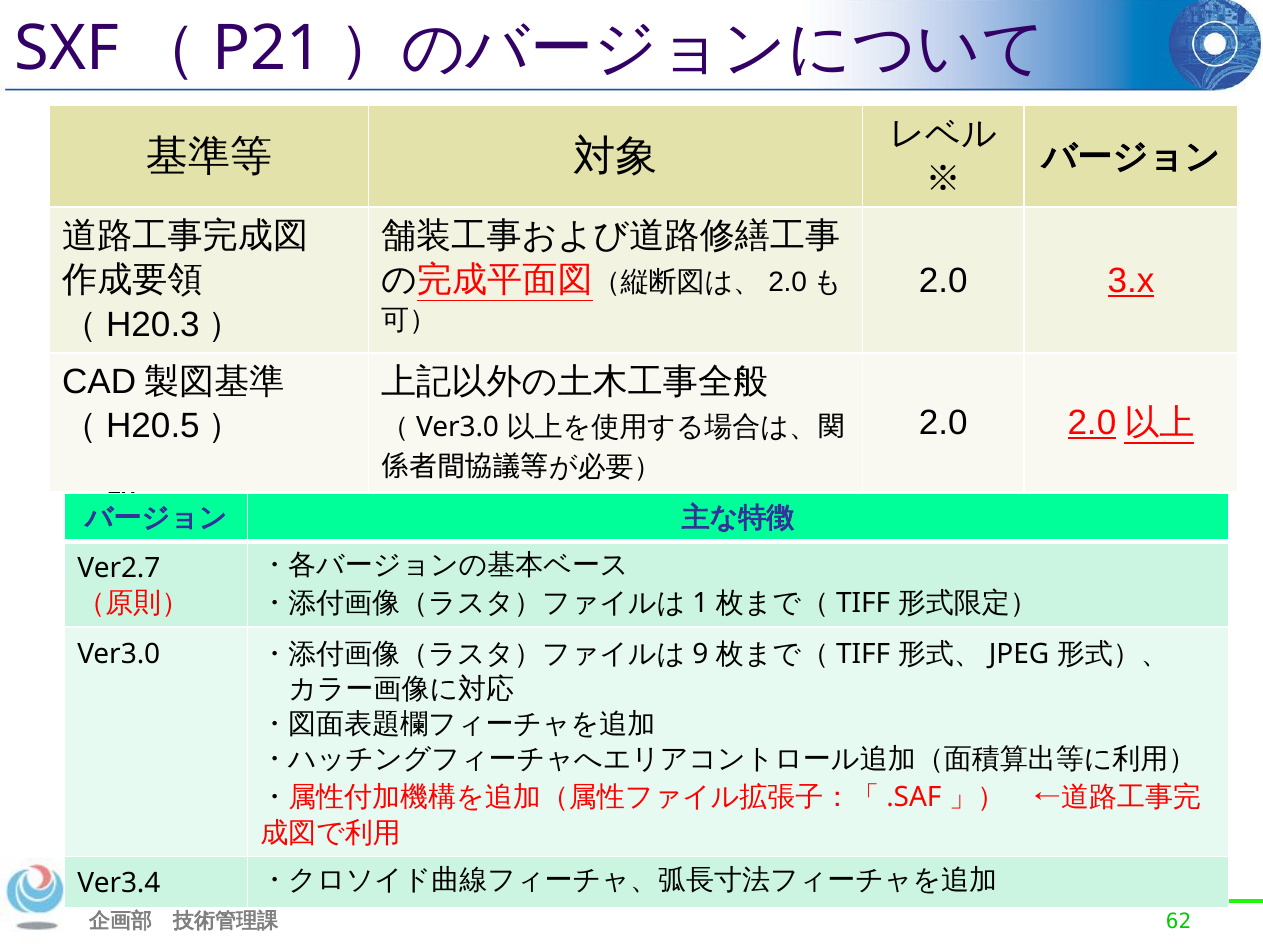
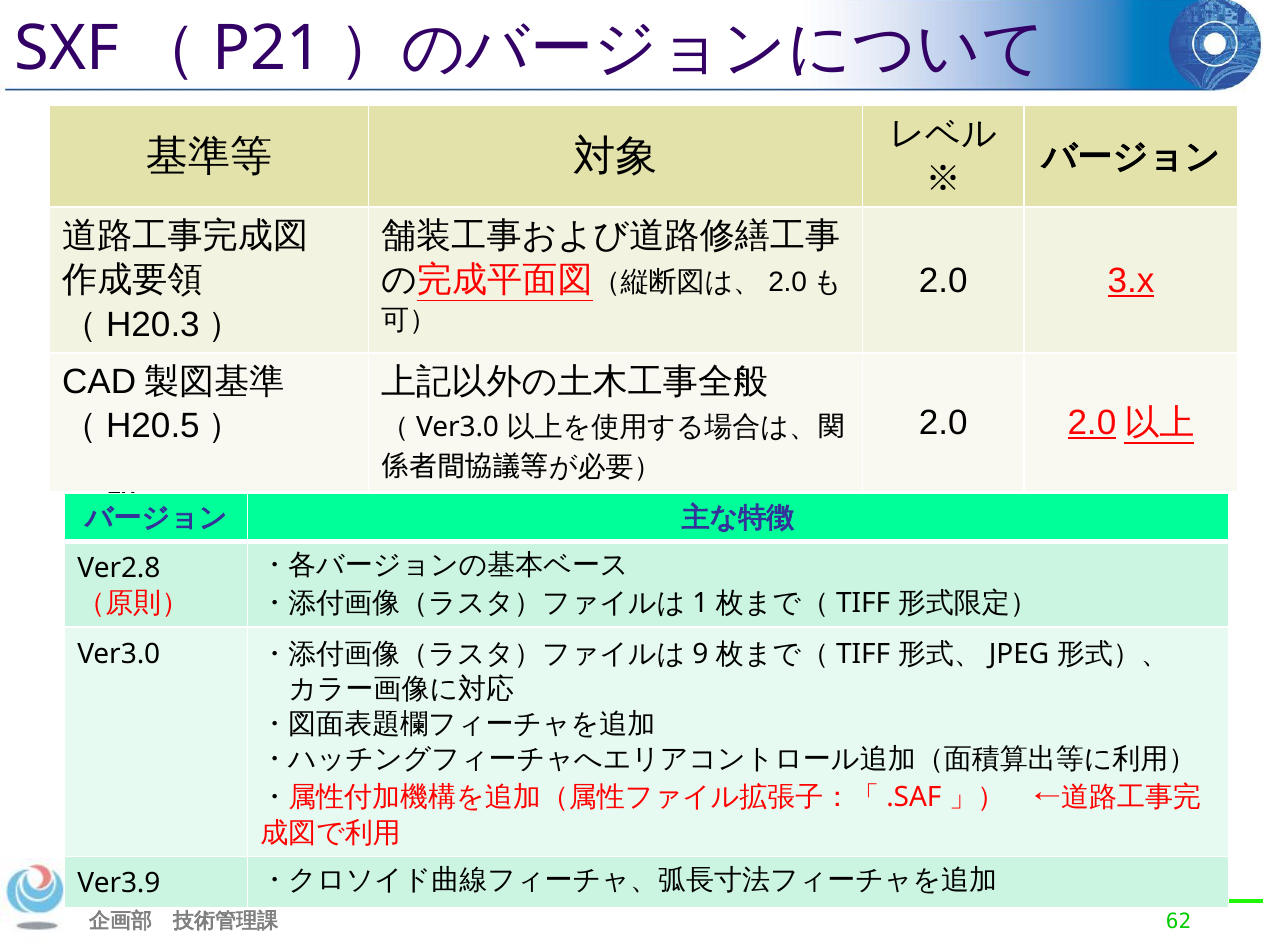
Ver2.7: Ver2.7 -> Ver2.8
Ver3.4: Ver3.4 -> Ver3.9
